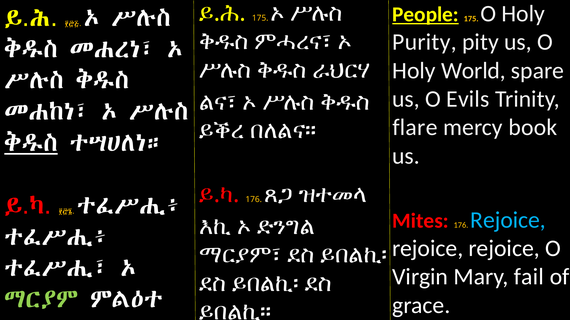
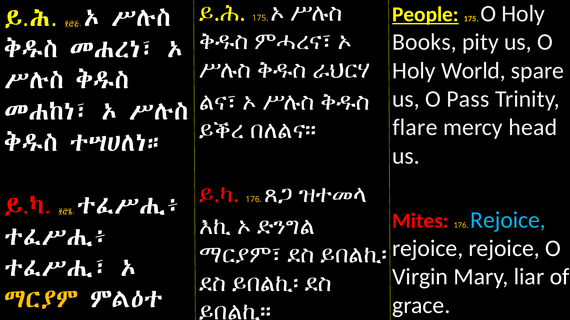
Purity: Purity -> Books
Evils: Evils -> Pass
book: book -> head
ቅዱስ at (31, 143) underline: present -> none
fail: fail -> liar
ማርያም colour: light green -> yellow
